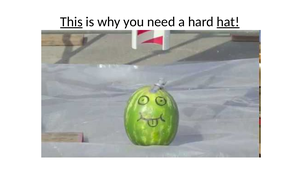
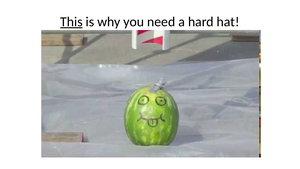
hat underline: present -> none
